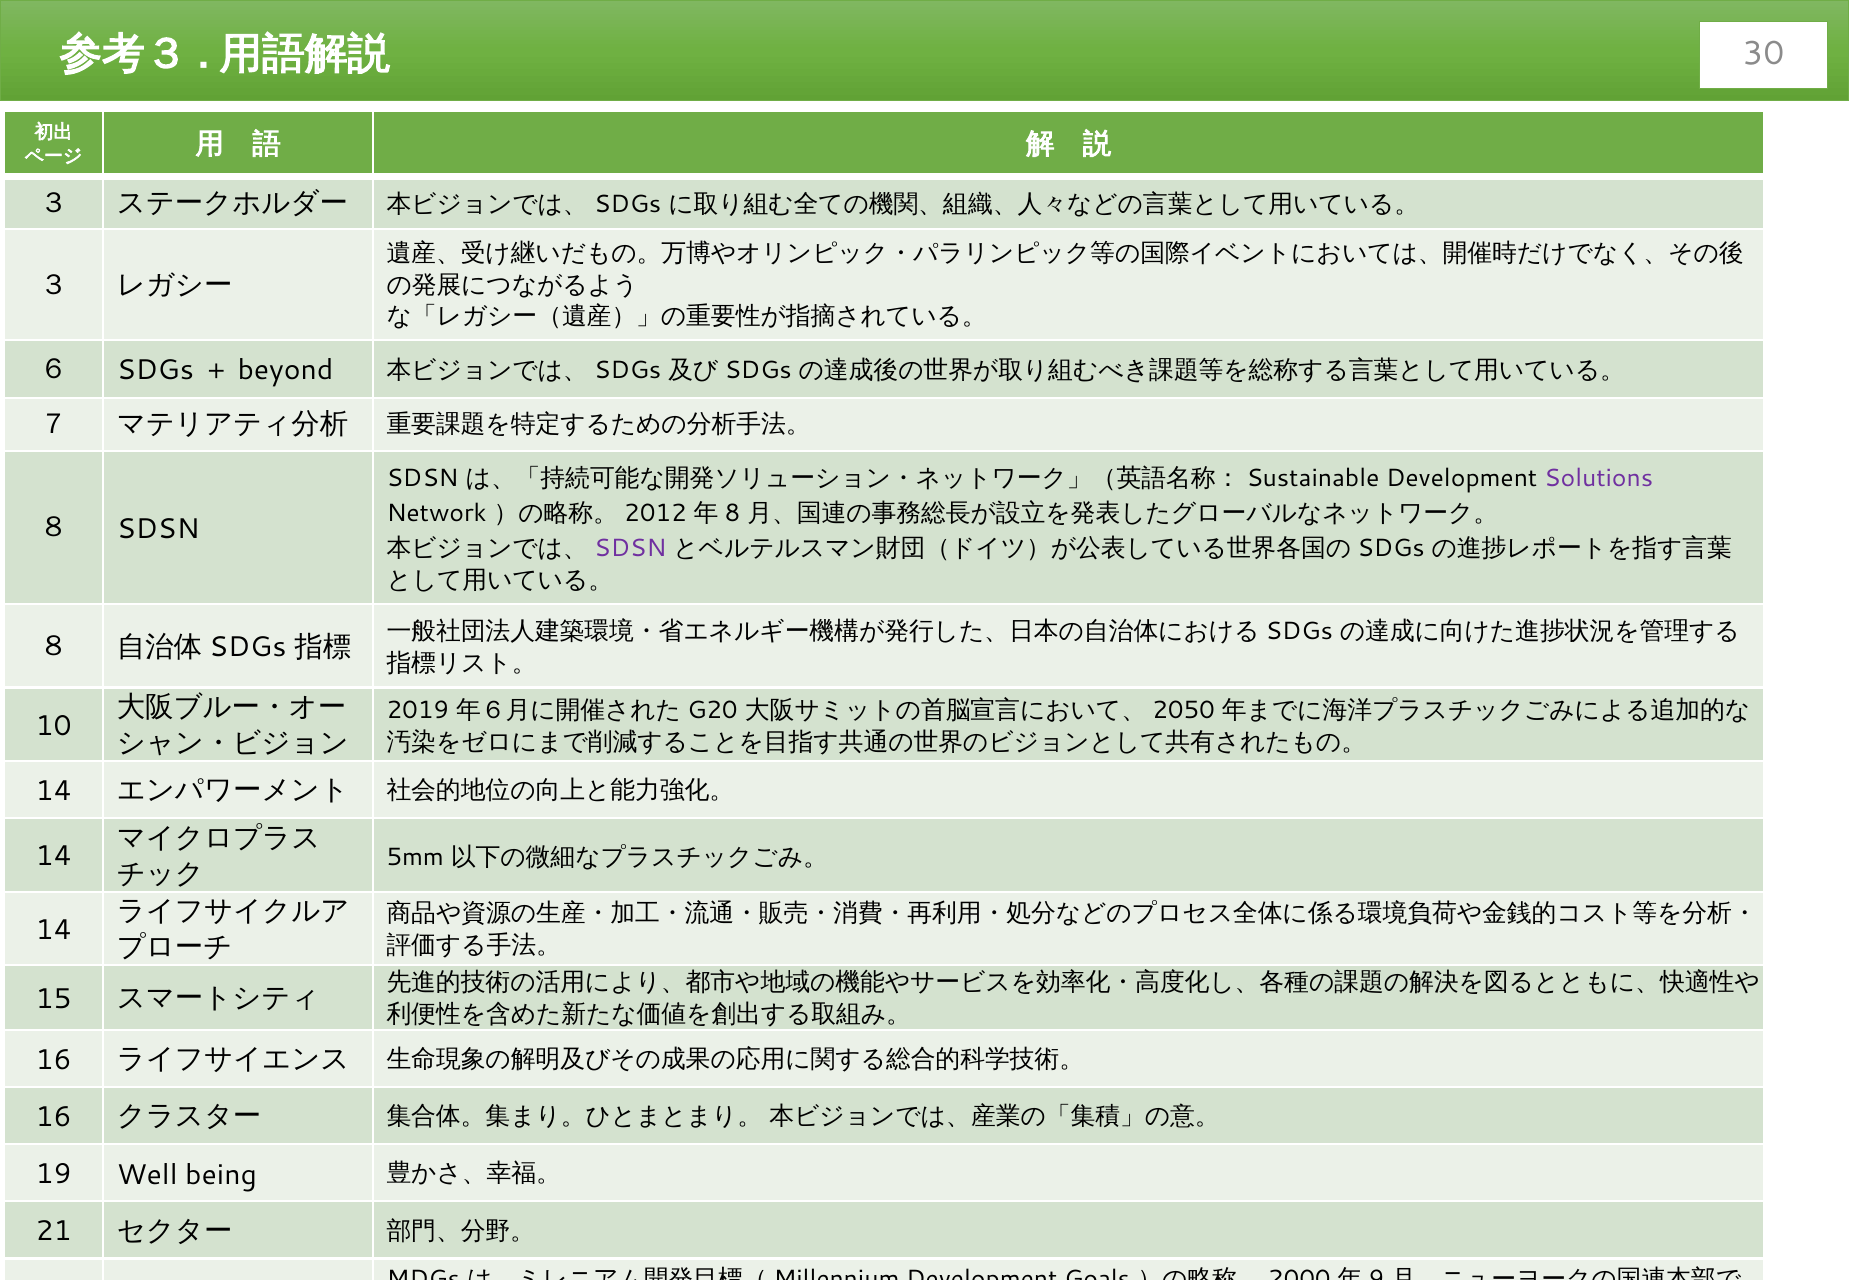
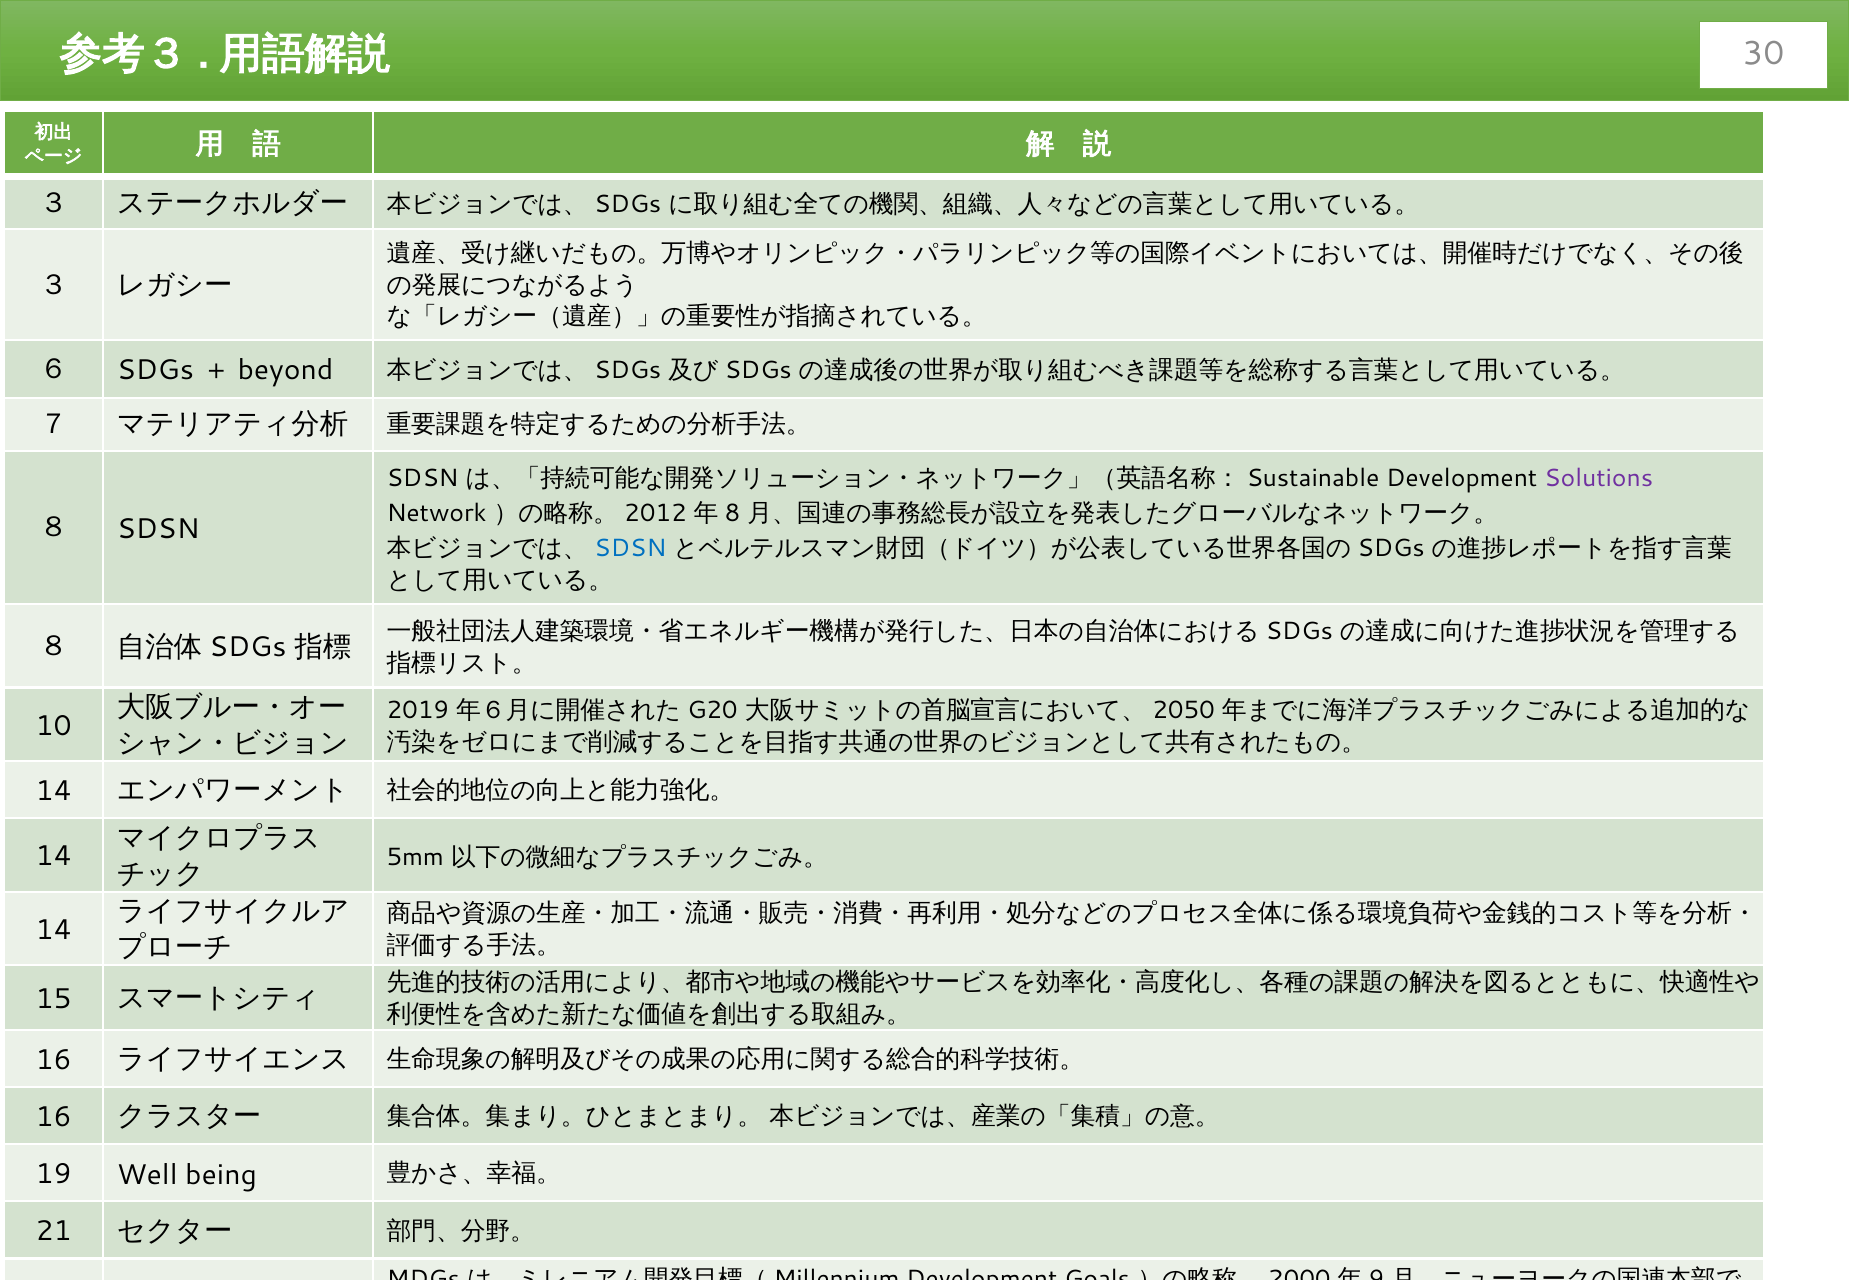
SDSN at (630, 548) colour: purple -> blue
